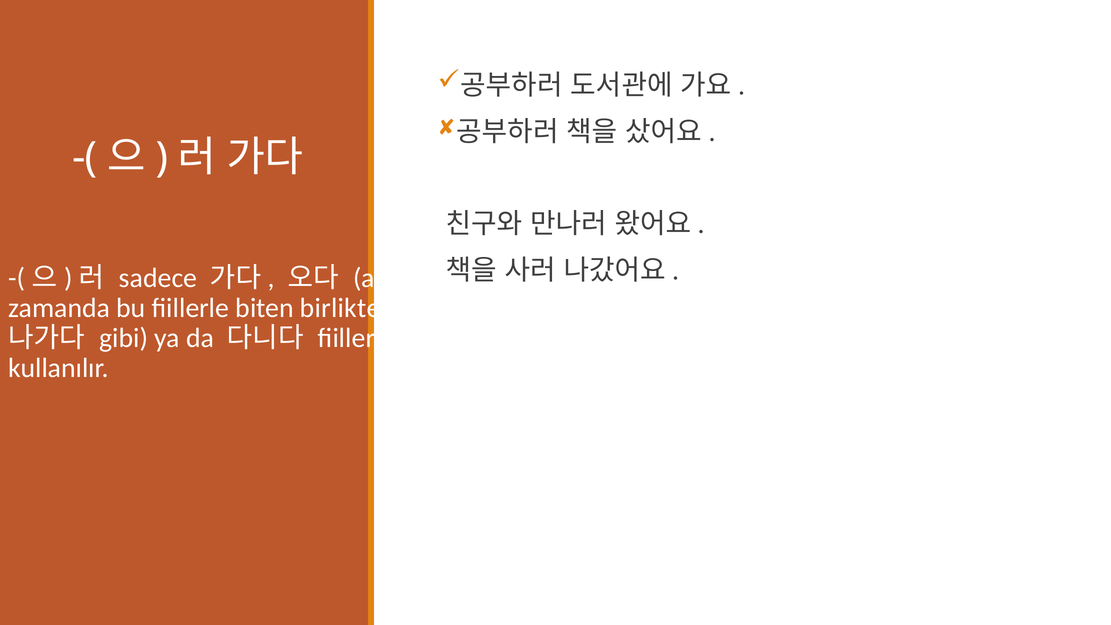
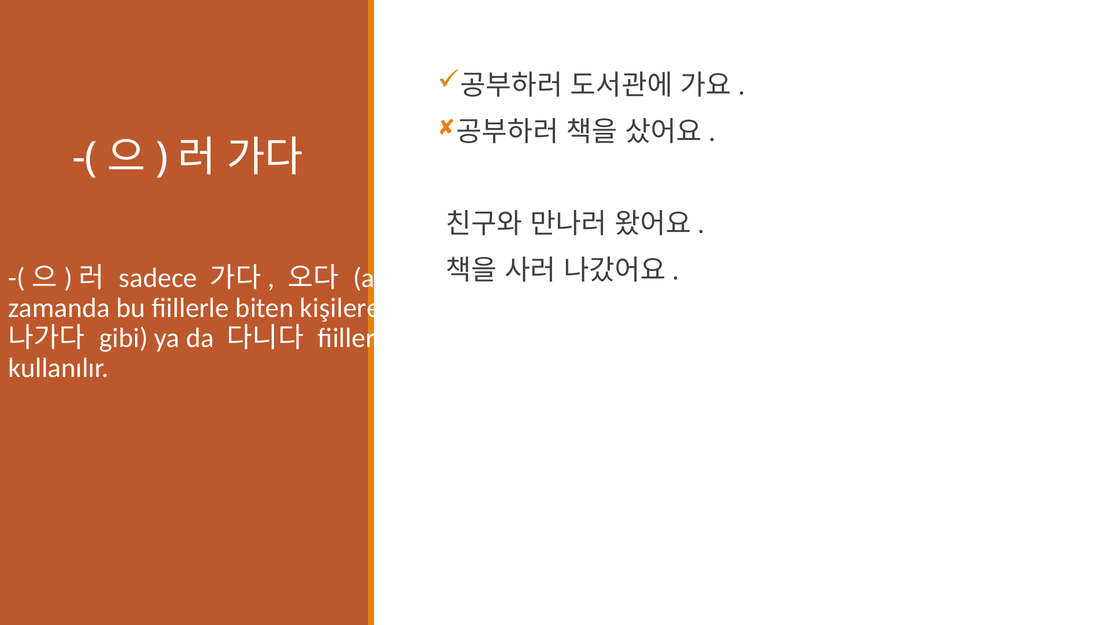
birlikte: birlikte -> kişilere
